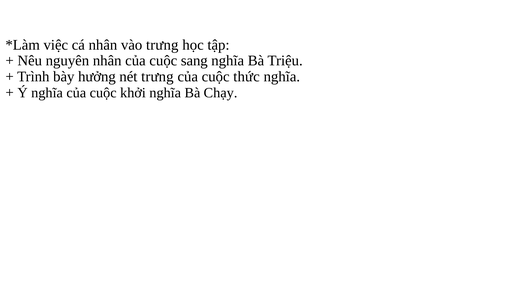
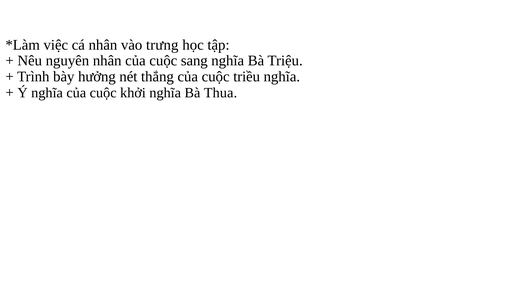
nét trưng: trưng -> thắng
thức: thức -> triều
Chạy: Chạy -> Thua
